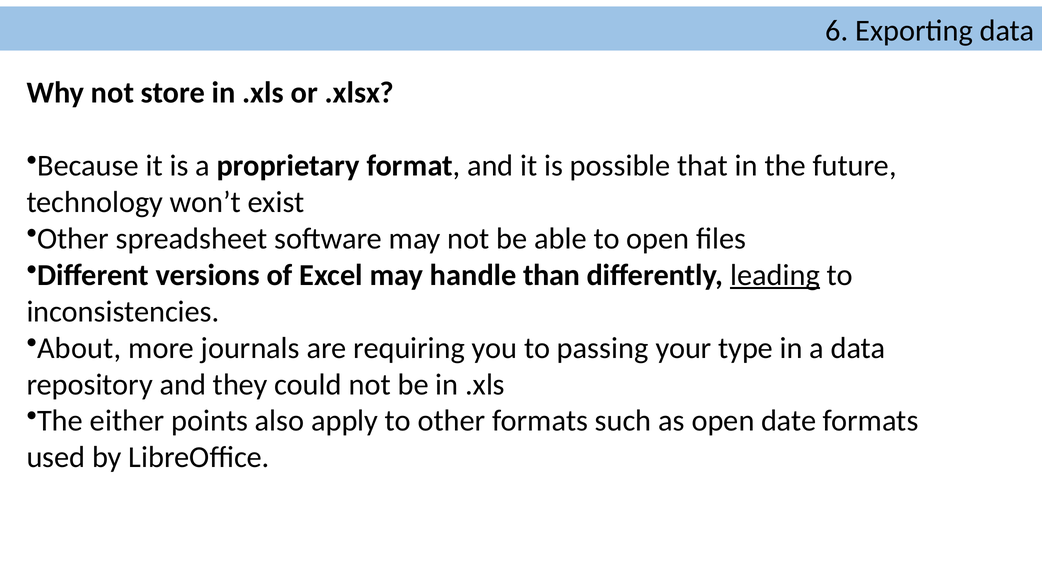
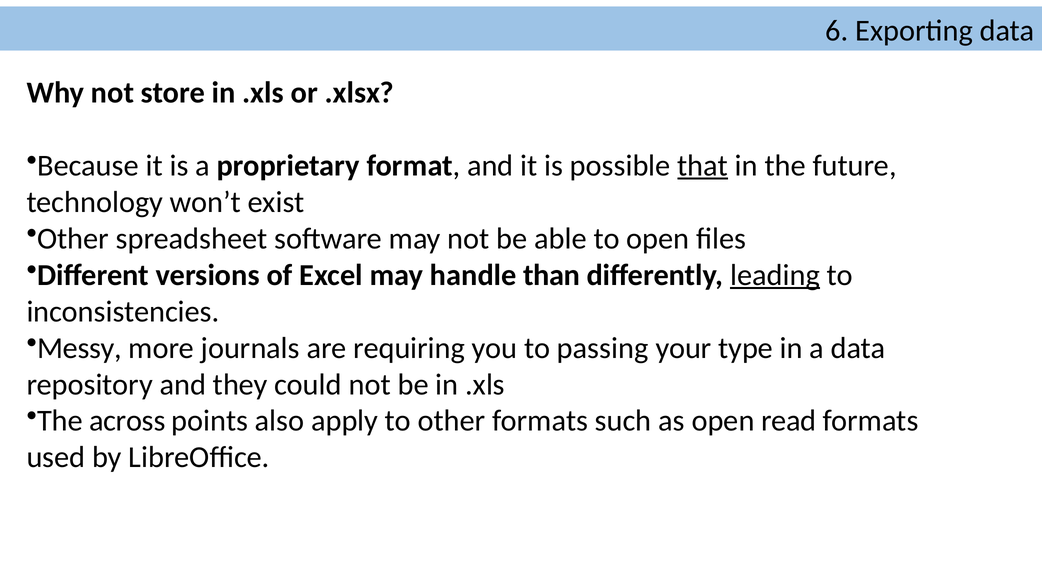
that underline: none -> present
About: About -> Messy
either: either -> across
date: date -> read
